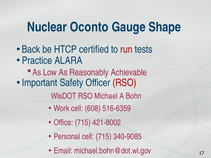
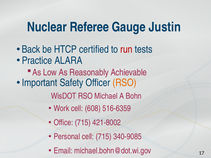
Oconto: Oconto -> Referee
Shape: Shape -> Justin
RSO at (125, 83) colour: red -> orange
